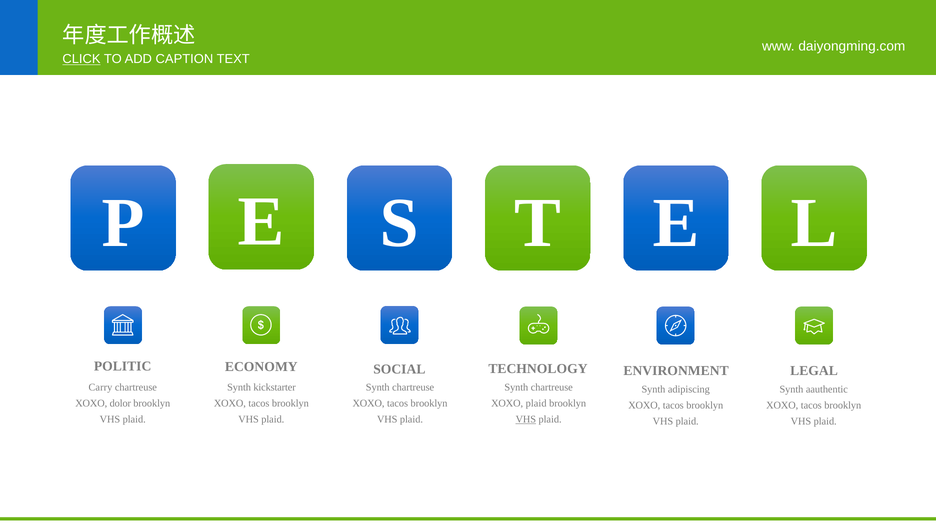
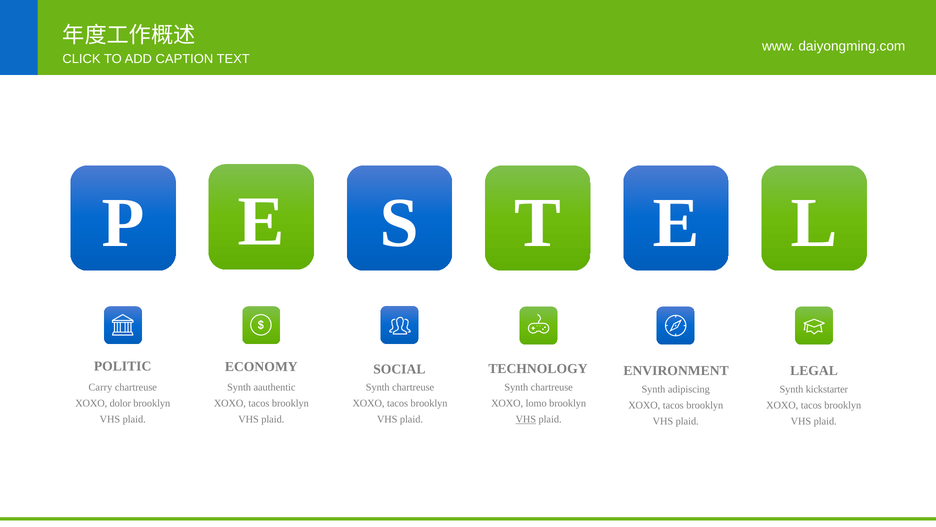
CLICK underline: present -> none
kickstarter: kickstarter -> aauthentic
aauthentic: aauthentic -> kickstarter
XOXO plaid: plaid -> lomo
